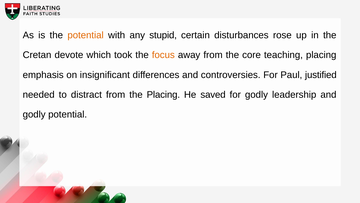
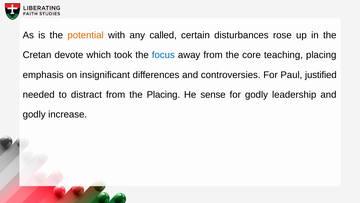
stupid: stupid -> called
focus colour: orange -> blue
saved: saved -> sense
godly potential: potential -> increase
